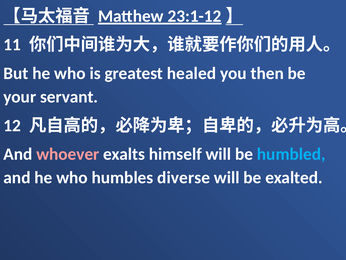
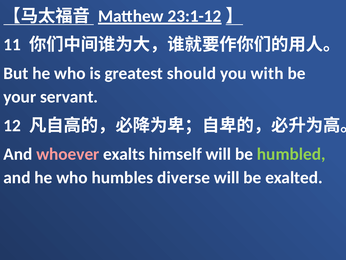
healed: healed -> should
then: then -> with
humbled colour: light blue -> light green
